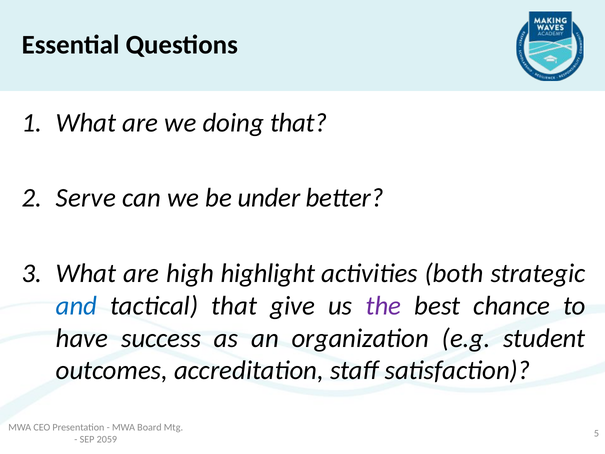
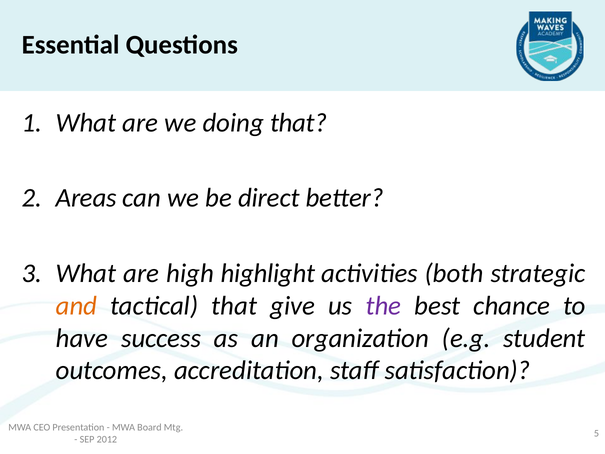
Serve: Serve -> Areas
under: under -> direct
and colour: blue -> orange
2059: 2059 -> 2012
